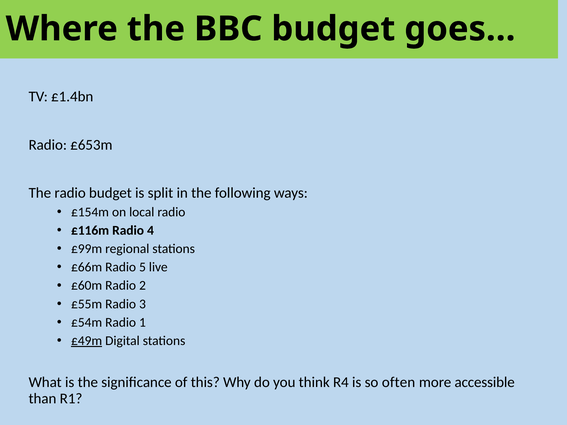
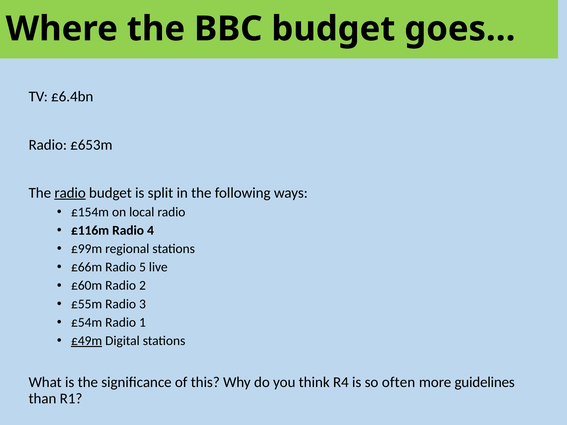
£1.4bn: £1.4bn -> £6.4bn
radio at (70, 193) underline: none -> present
accessible: accessible -> guidelines
